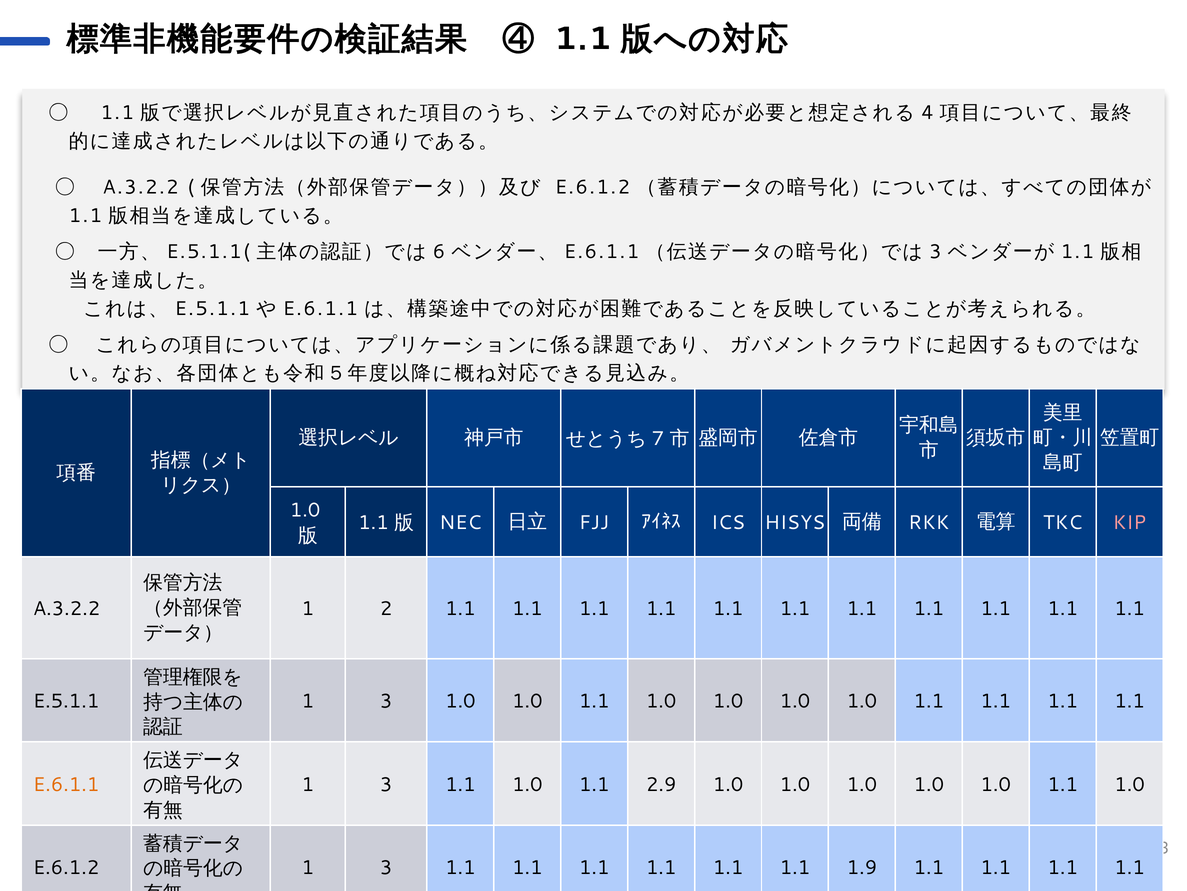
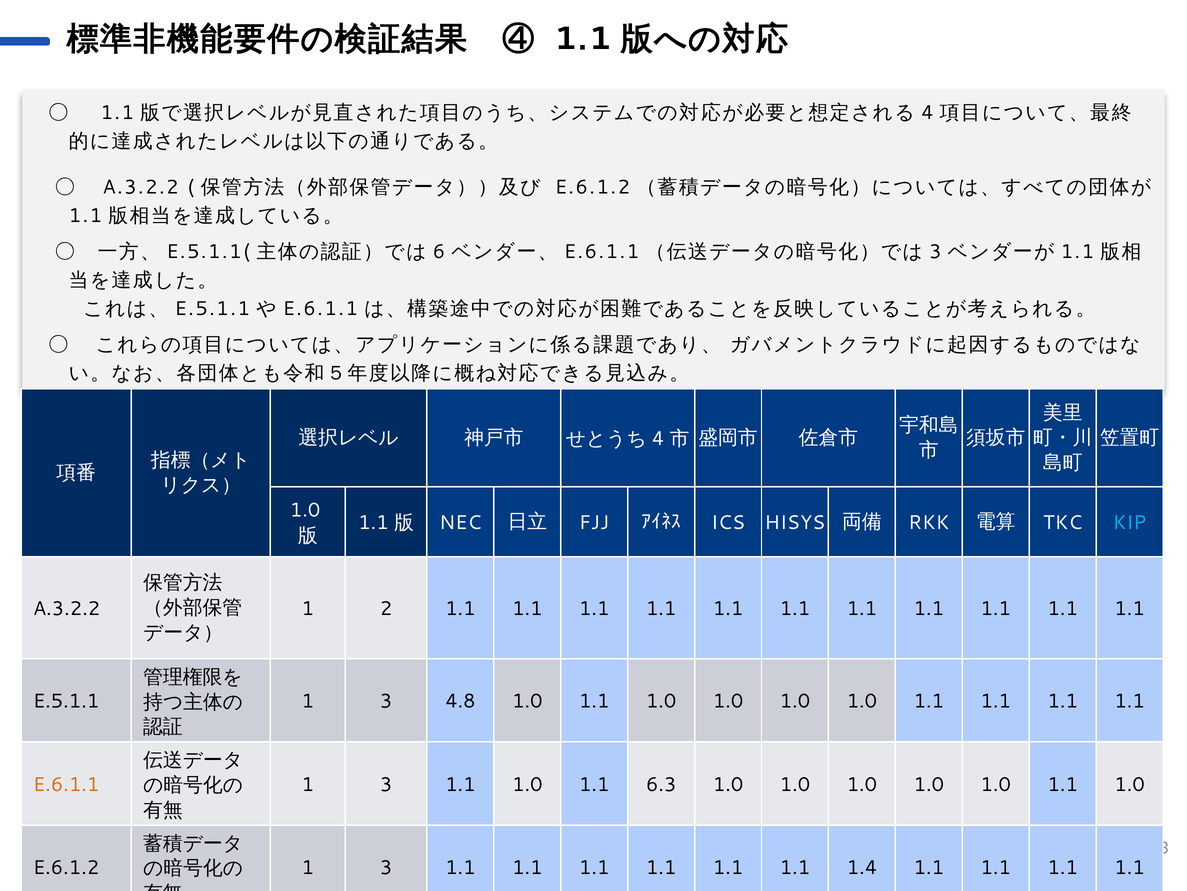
7 at (658, 438): 7 -> 4
KIP colour: pink -> light blue
3 1.0: 1.0 -> 4.8
2.9: 2.9 -> 6.3
1.9: 1.9 -> 1.4
